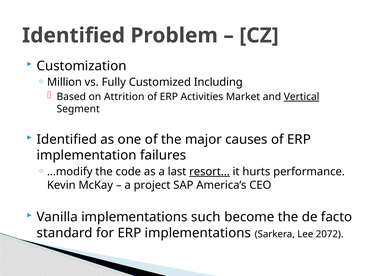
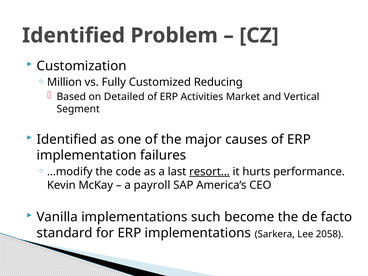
Including: Including -> Reducing
Attrition: Attrition -> Detailed
Vertical underline: present -> none
project: project -> payroll
2072: 2072 -> 2058
